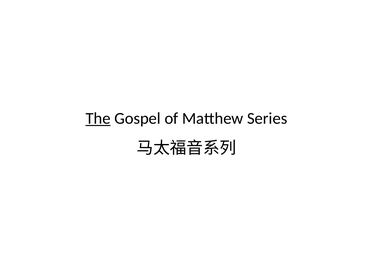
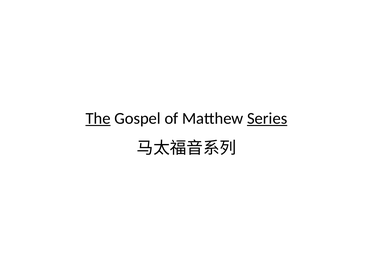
Series underline: none -> present
